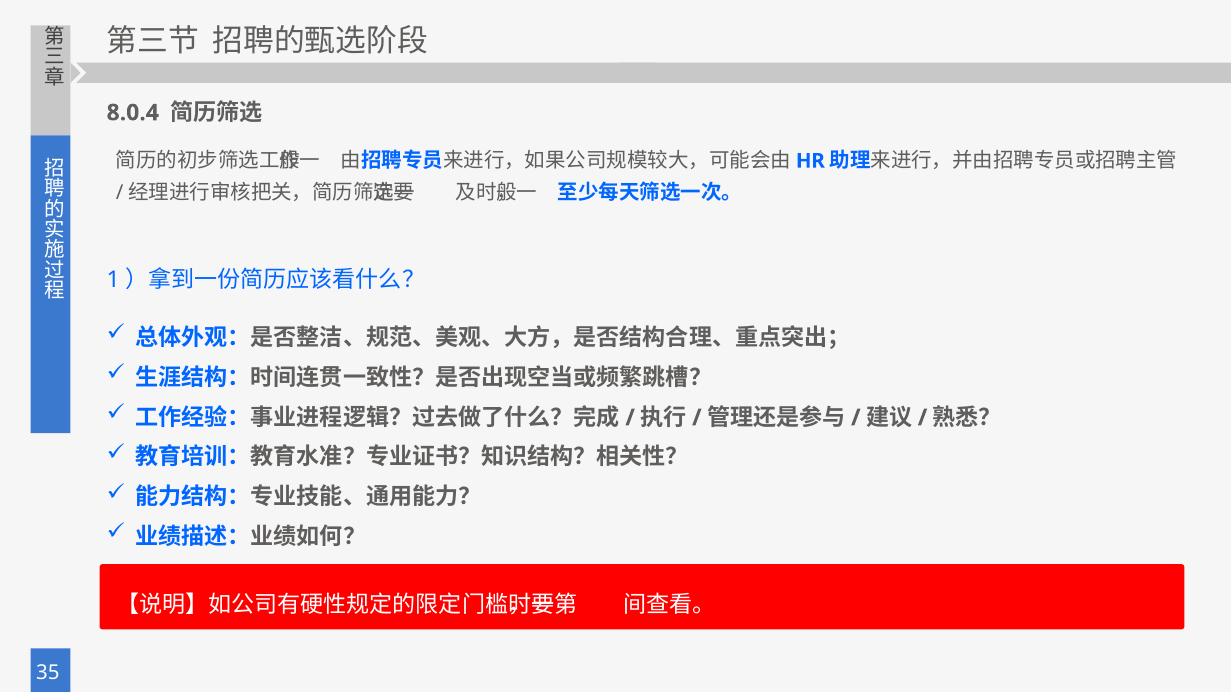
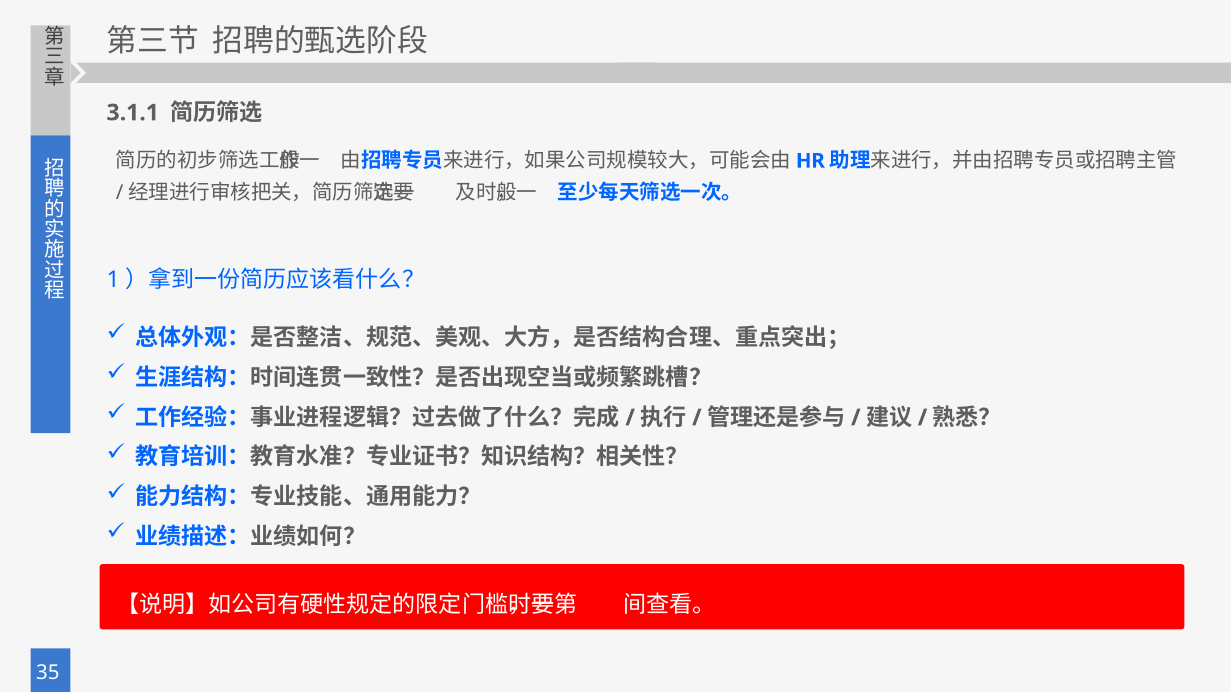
8.0.4: 8.0.4 -> 3.1.1
